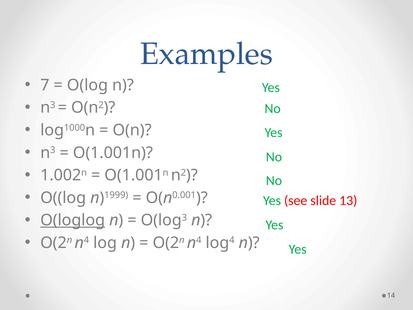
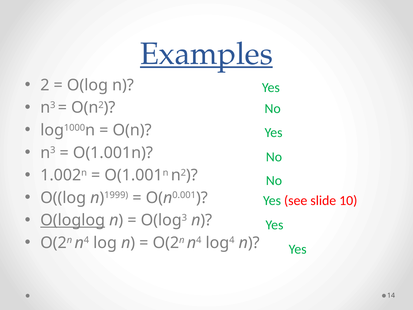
Examples underline: none -> present
7: 7 -> 2
13: 13 -> 10
